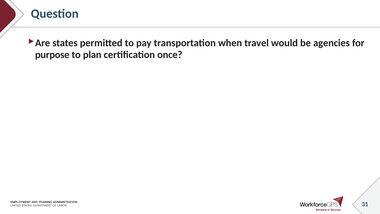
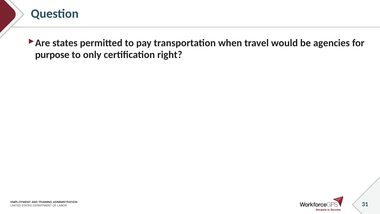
plan: plan -> only
once: once -> right
